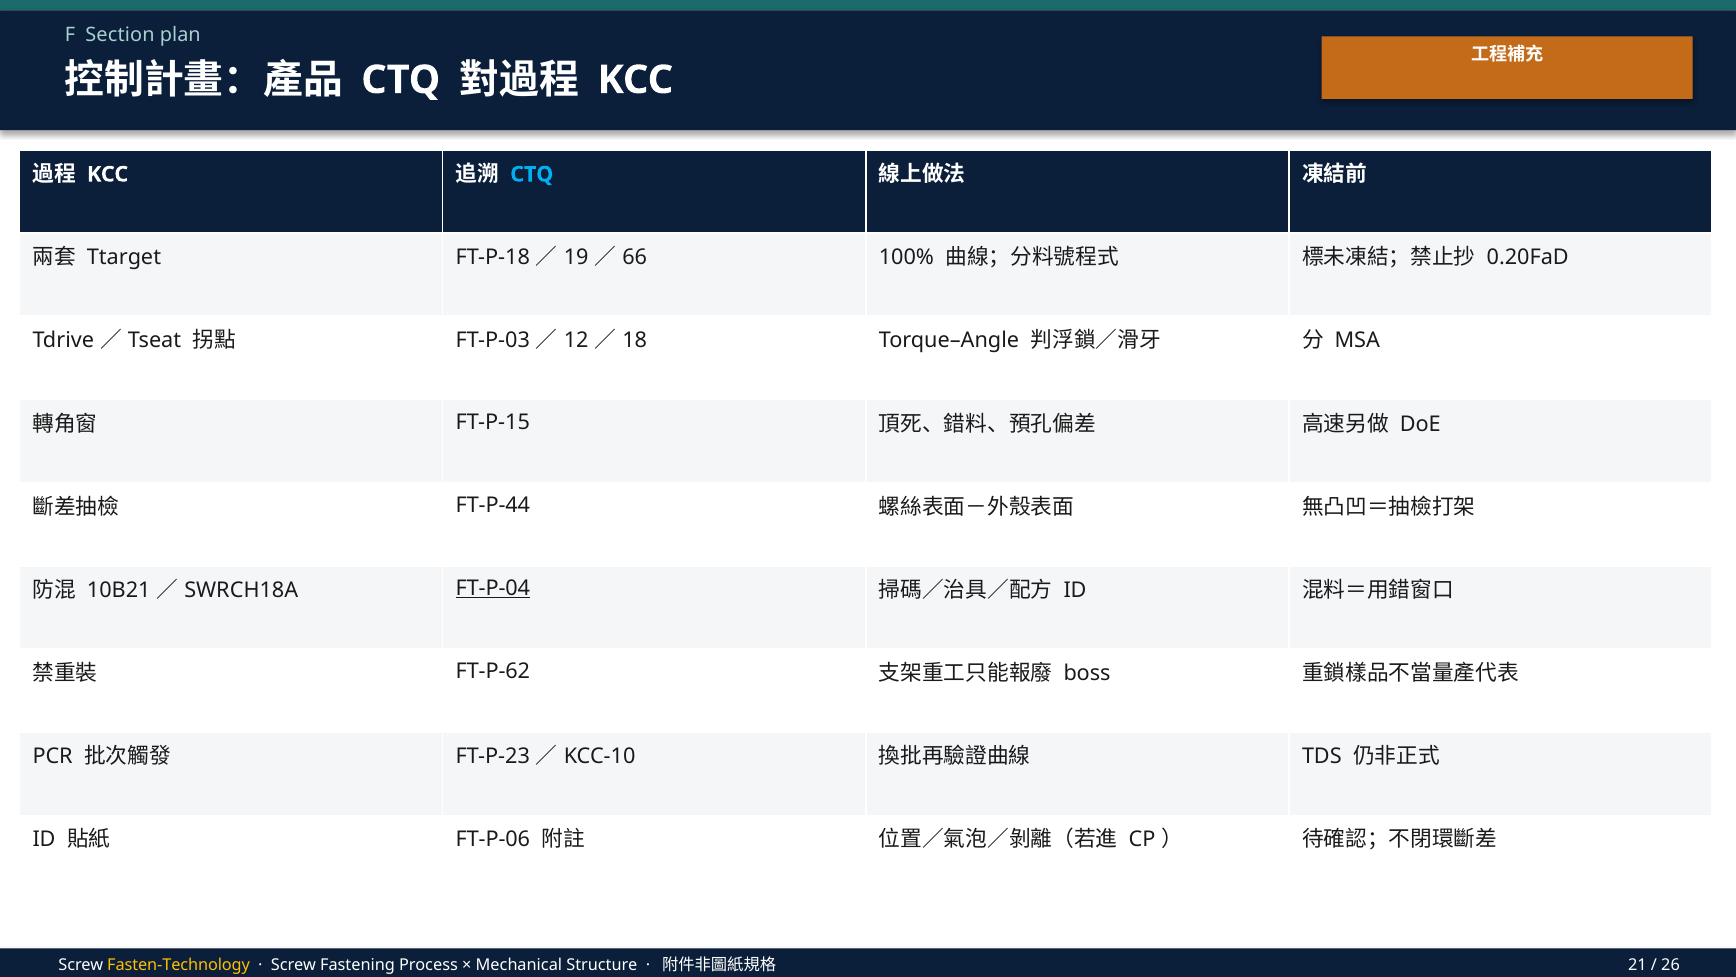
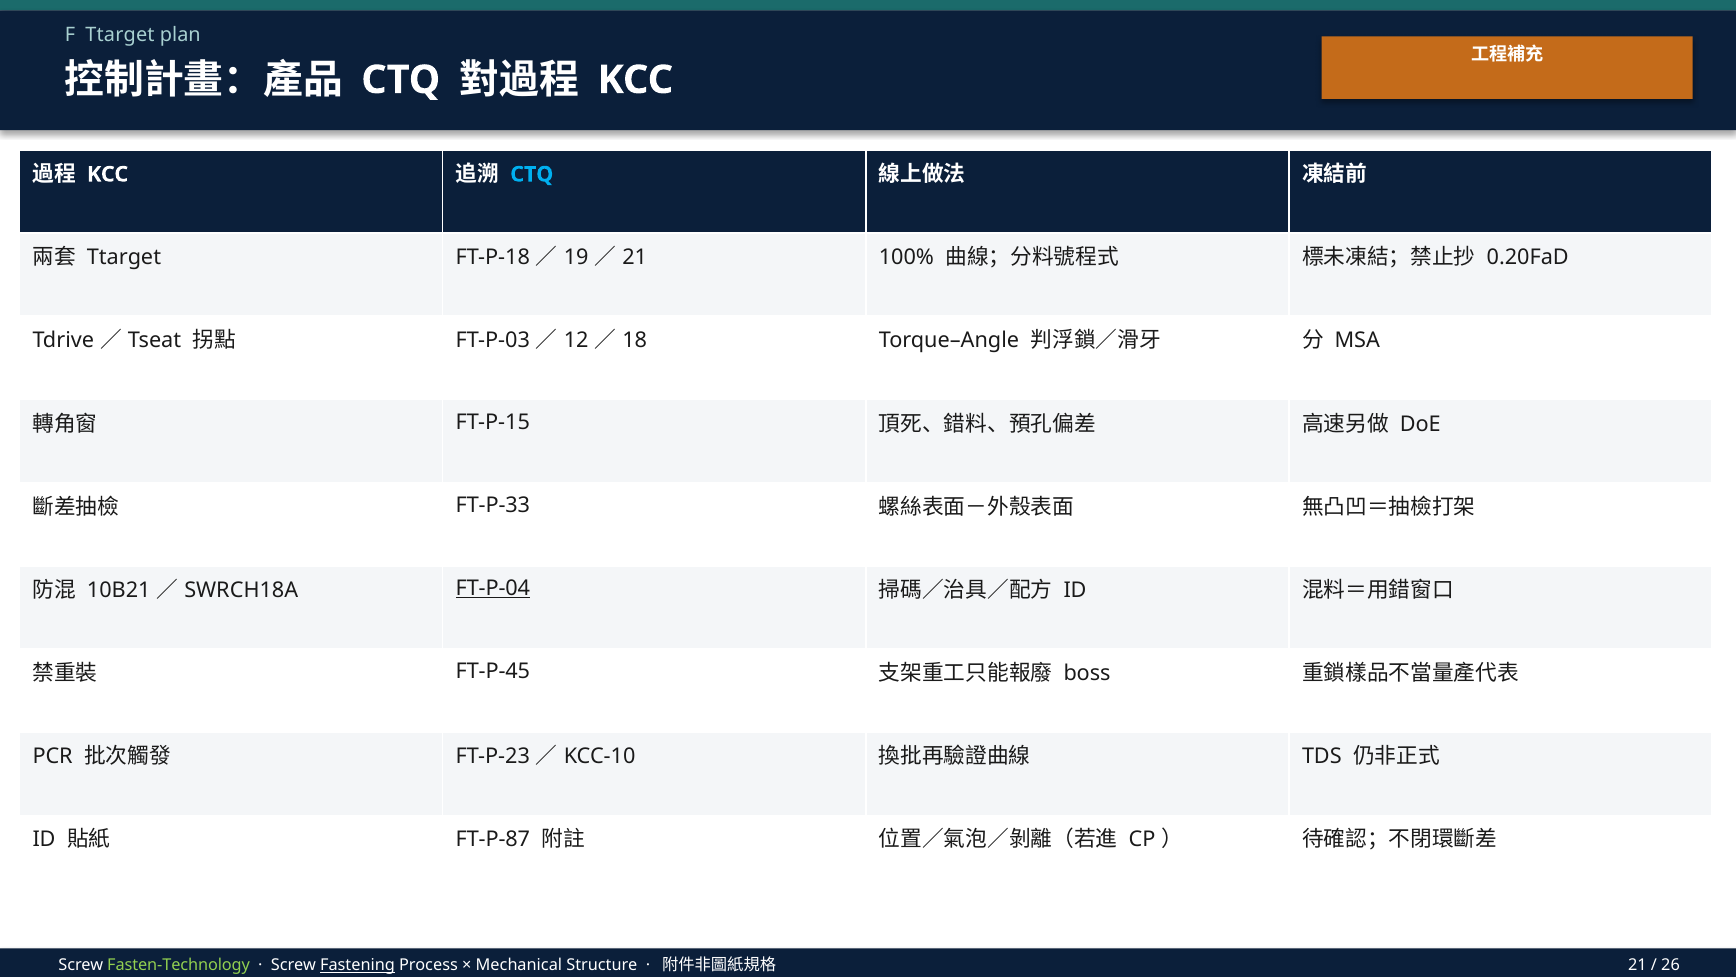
F Section: Section -> Ttarget
66 at (635, 257): 66 -> 21
FT-P-44: FT-P-44 -> FT-P-33
FT-P-62: FT-P-62 -> FT-P-45
FT-P-06: FT-P-06 -> FT-P-87
Fasten-Technology colour: yellow -> light green
Fastening underline: none -> present
